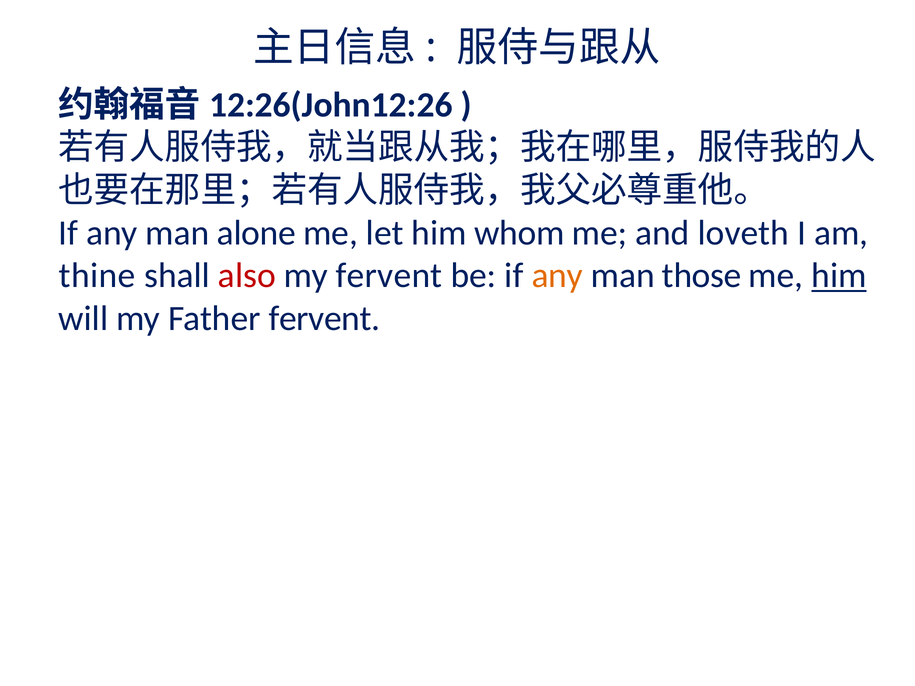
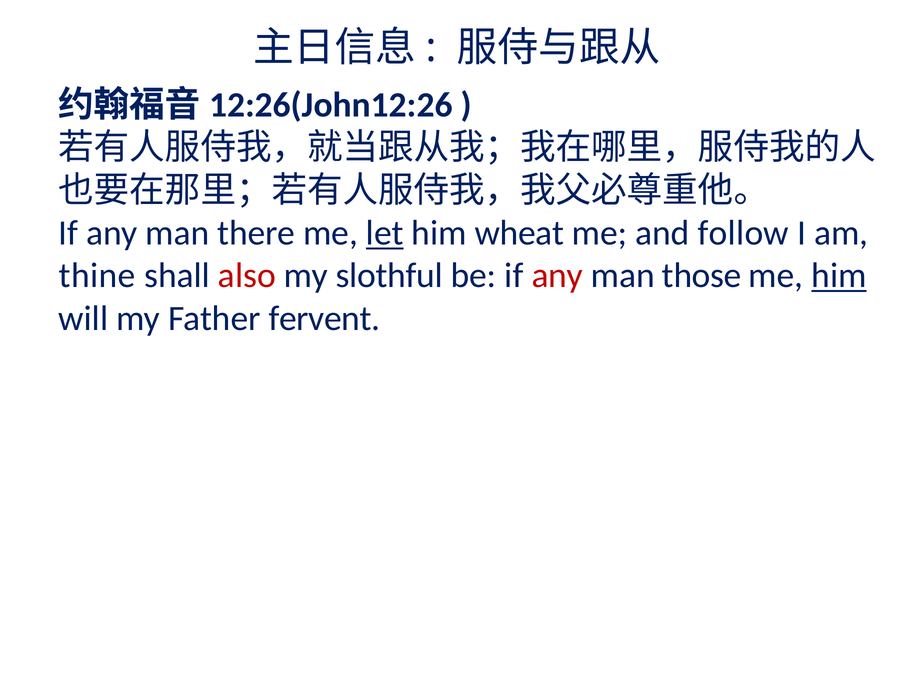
alone: alone -> there
let underline: none -> present
whom: whom -> wheat
loveth: loveth -> follow
my fervent: fervent -> slothful
any at (557, 276) colour: orange -> red
